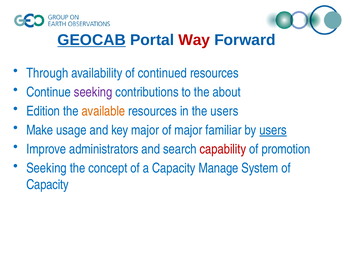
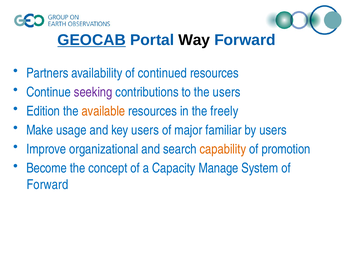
Way colour: red -> black
Through: Through -> Partners
the about: about -> users
the users: users -> freely
key major: major -> users
users at (273, 130) underline: present -> none
administrators: administrators -> organizational
capability colour: red -> orange
Seeking at (46, 169): Seeking -> Become
Capacity at (48, 185): Capacity -> Forward
